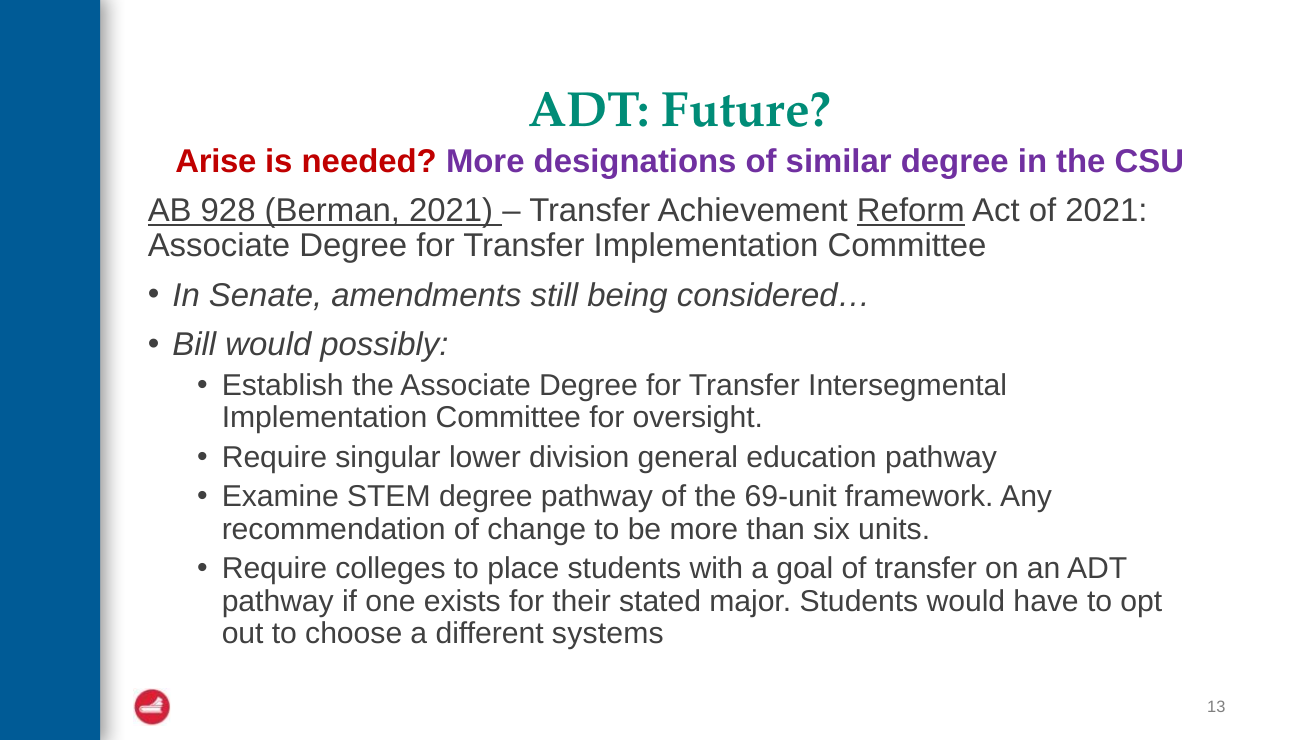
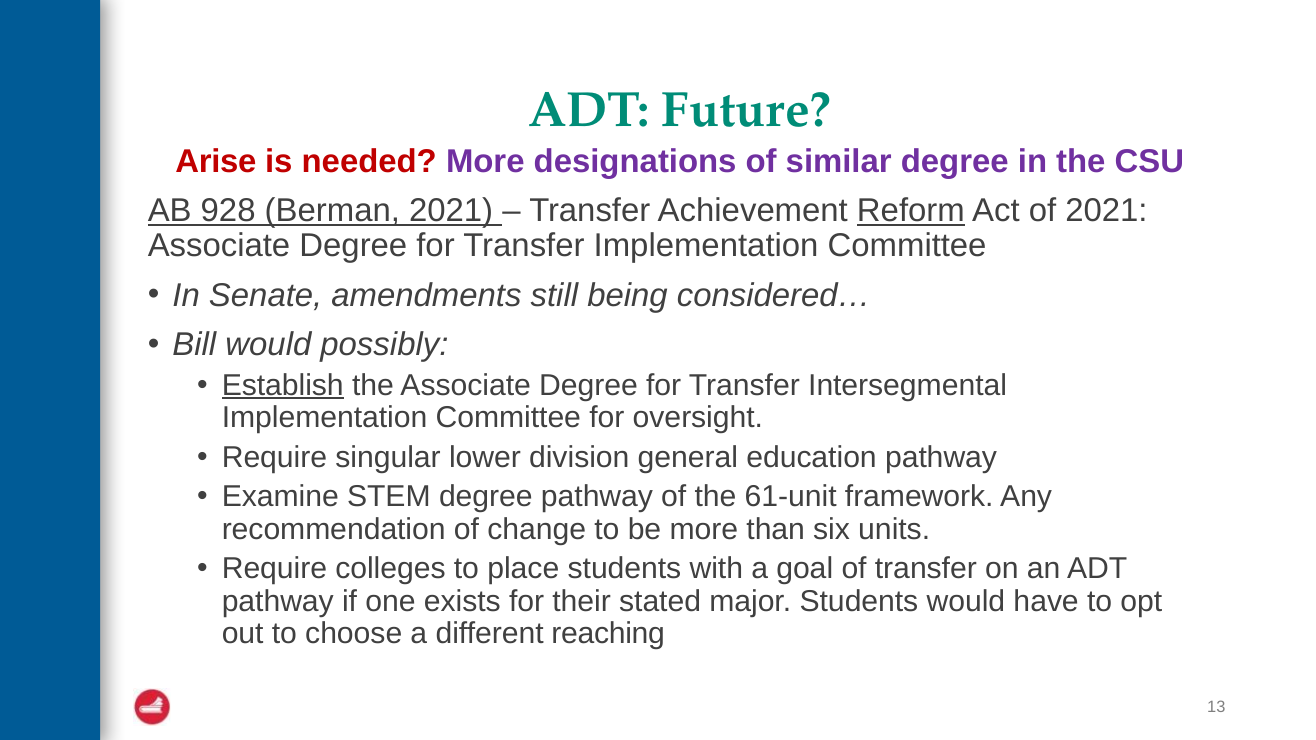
Establish underline: none -> present
69-unit: 69-unit -> 61-unit
systems: systems -> reaching
